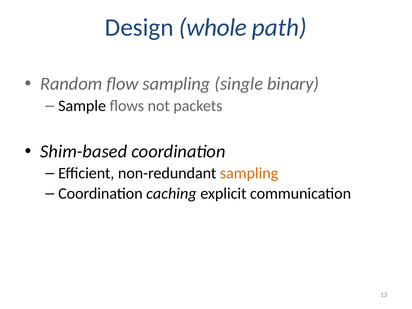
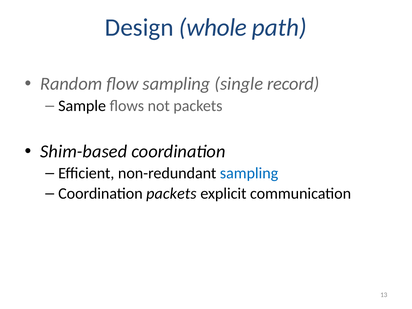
binary: binary -> record
sampling at (249, 173) colour: orange -> blue
Coordination caching: caching -> packets
